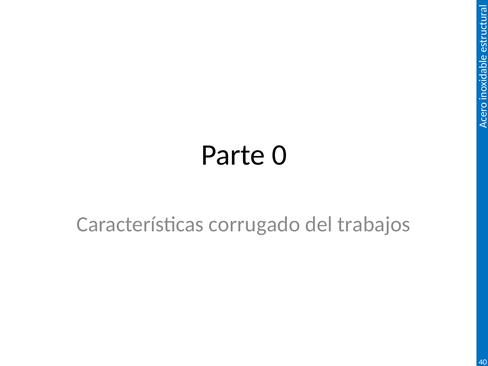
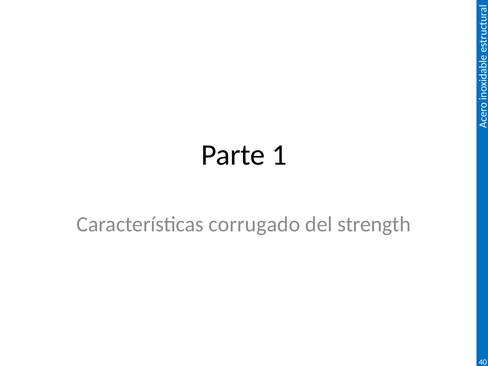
0: 0 -> 1
trabajos: trabajos -> strength
